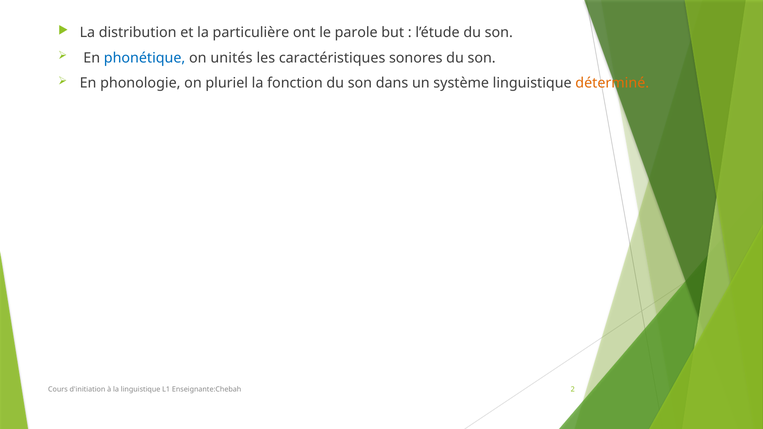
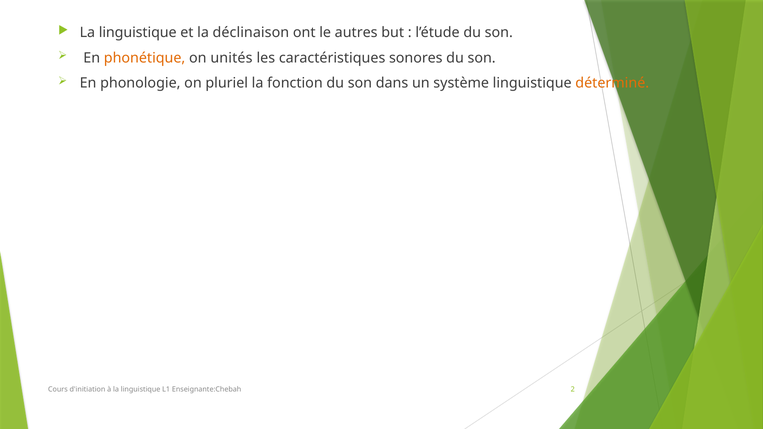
distribution at (138, 33): distribution -> linguistique
particulière: particulière -> déclinaison
parole: parole -> autres
phonétique colour: blue -> orange
